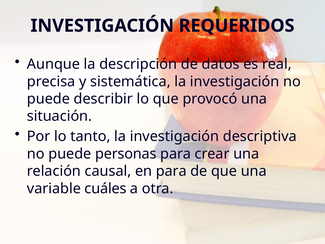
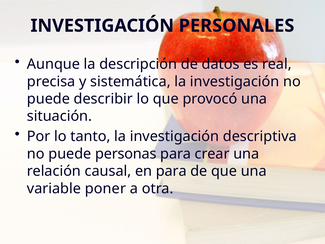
REQUERIDOS: REQUERIDOS -> PERSONALES
cuáles: cuáles -> poner
